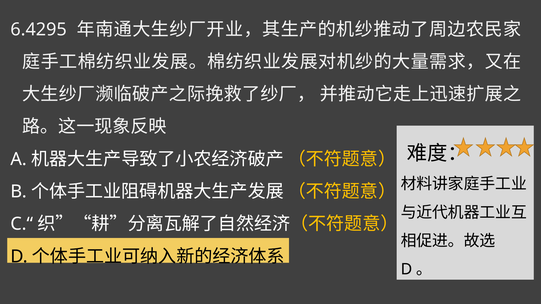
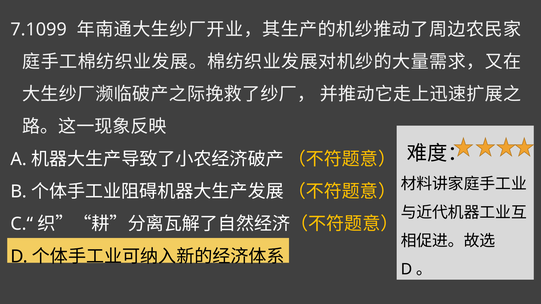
6.4295: 6.4295 -> 7.1099
